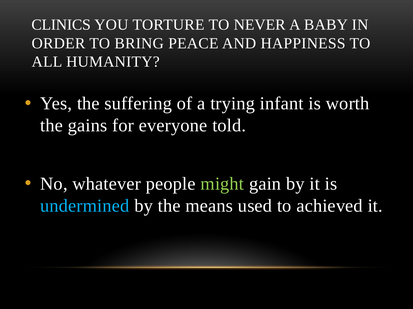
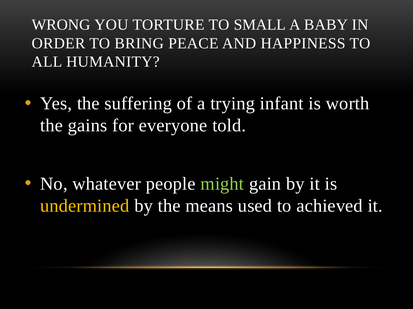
CLINICS: CLINICS -> WRONG
NEVER: NEVER -> SMALL
undermined colour: light blue -> yellow
